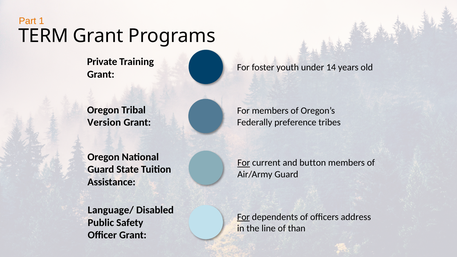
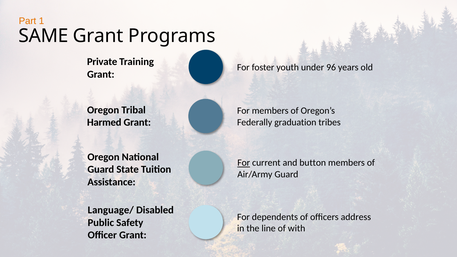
TERM: TERM -> SAME
14: 14 -> 96
Version: Version -> Harmed
preference: preference -> graduation
For at (243, 217) underline: present -> none
than: than -> with
